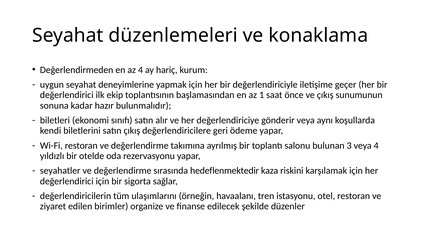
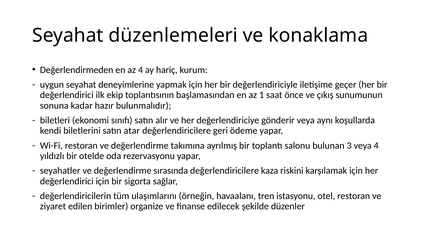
satın çıkış: çıkış -> atar
sırasında hedeflenmektedir: hedeflenmektedir -> değerlendiricilere
